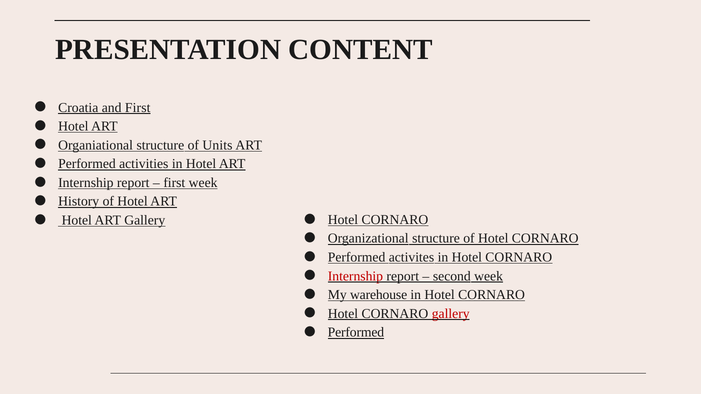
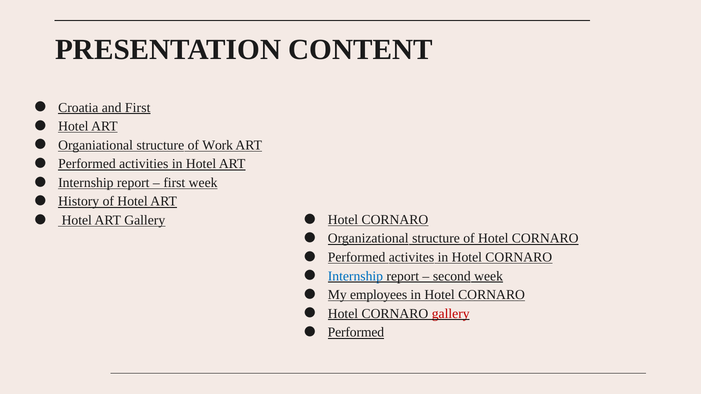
Units: Units -> Work
Internship at (355, 276) colour: red -> blue
warehouse: warehouse -> employees
